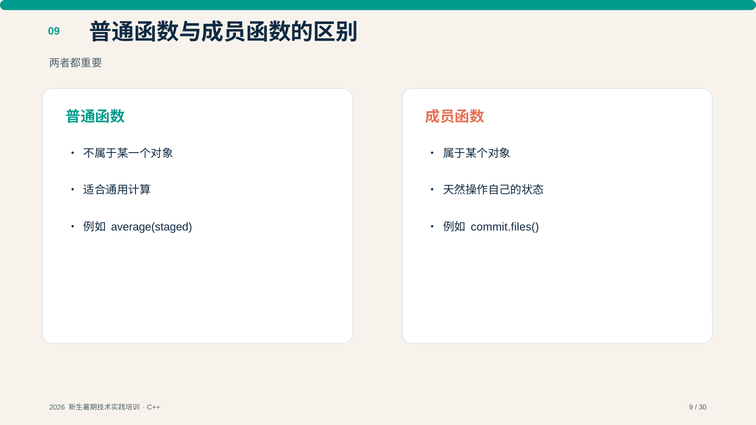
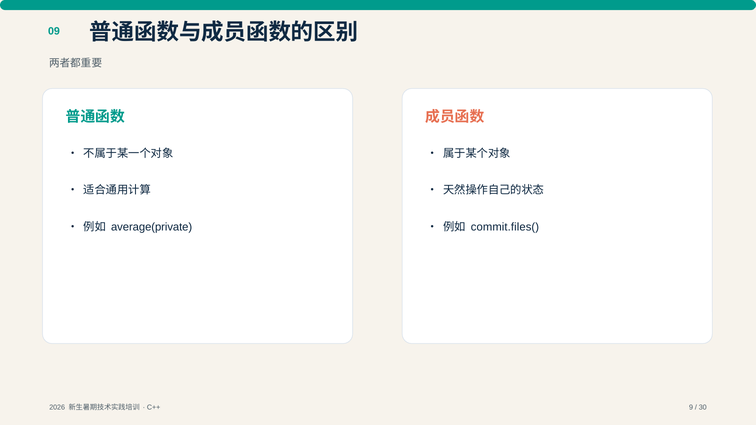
average(staged: average(staged -> average(private
